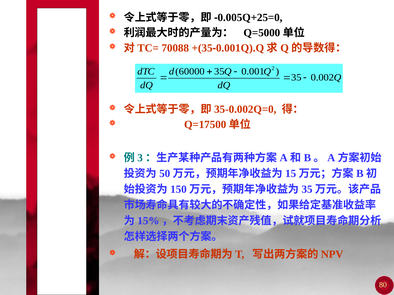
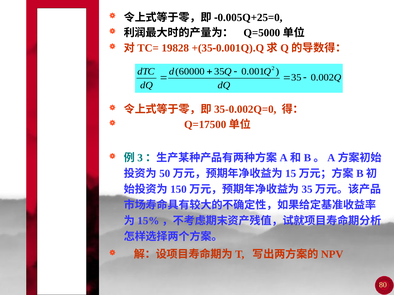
70088: 70088 -> 19828
